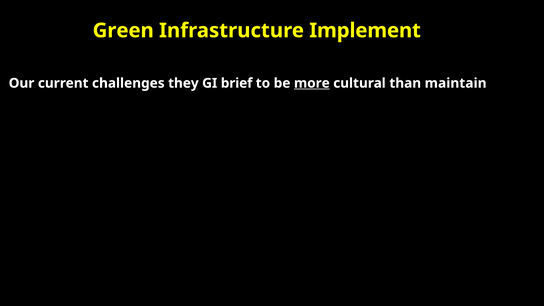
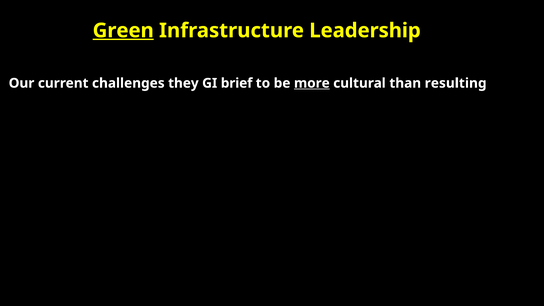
Green underline: none -> present
Implement: Implement -> Leadership
maintain: maintain -> resulting
